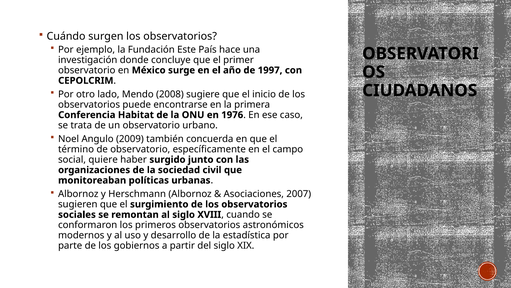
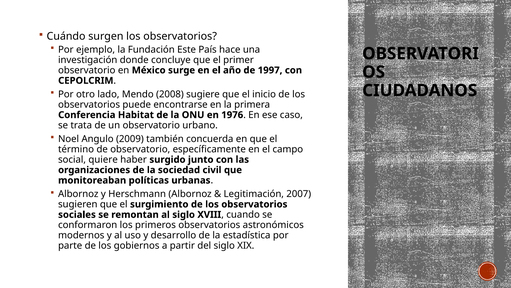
Asociaciones: Asociaciones -> Legitimación
